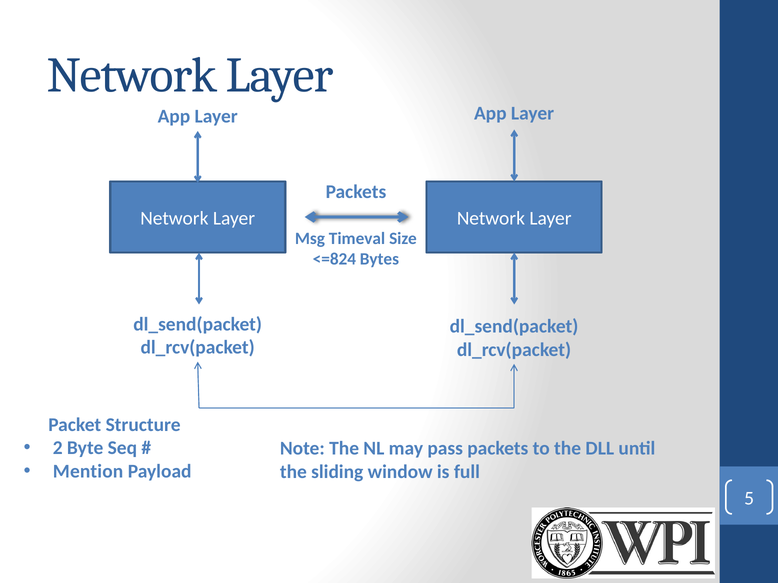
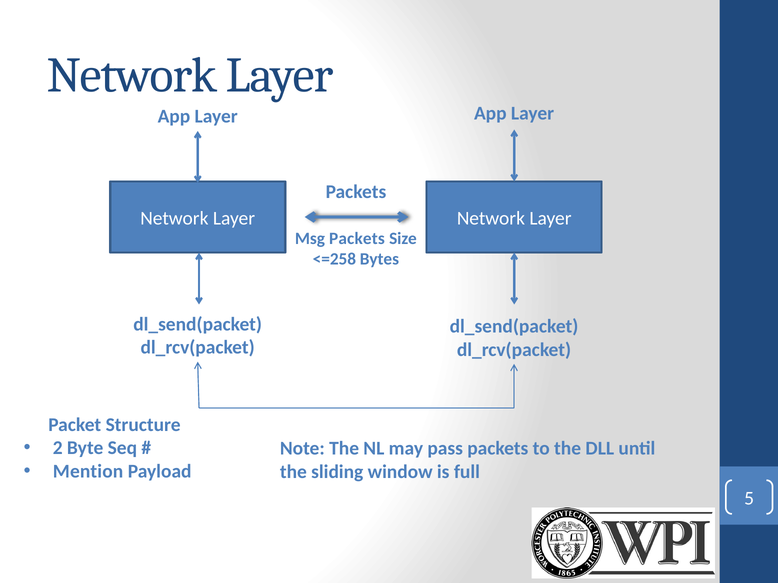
Msg Timeval: Timeval -> Packets
<=824: <=824 -> <=258
